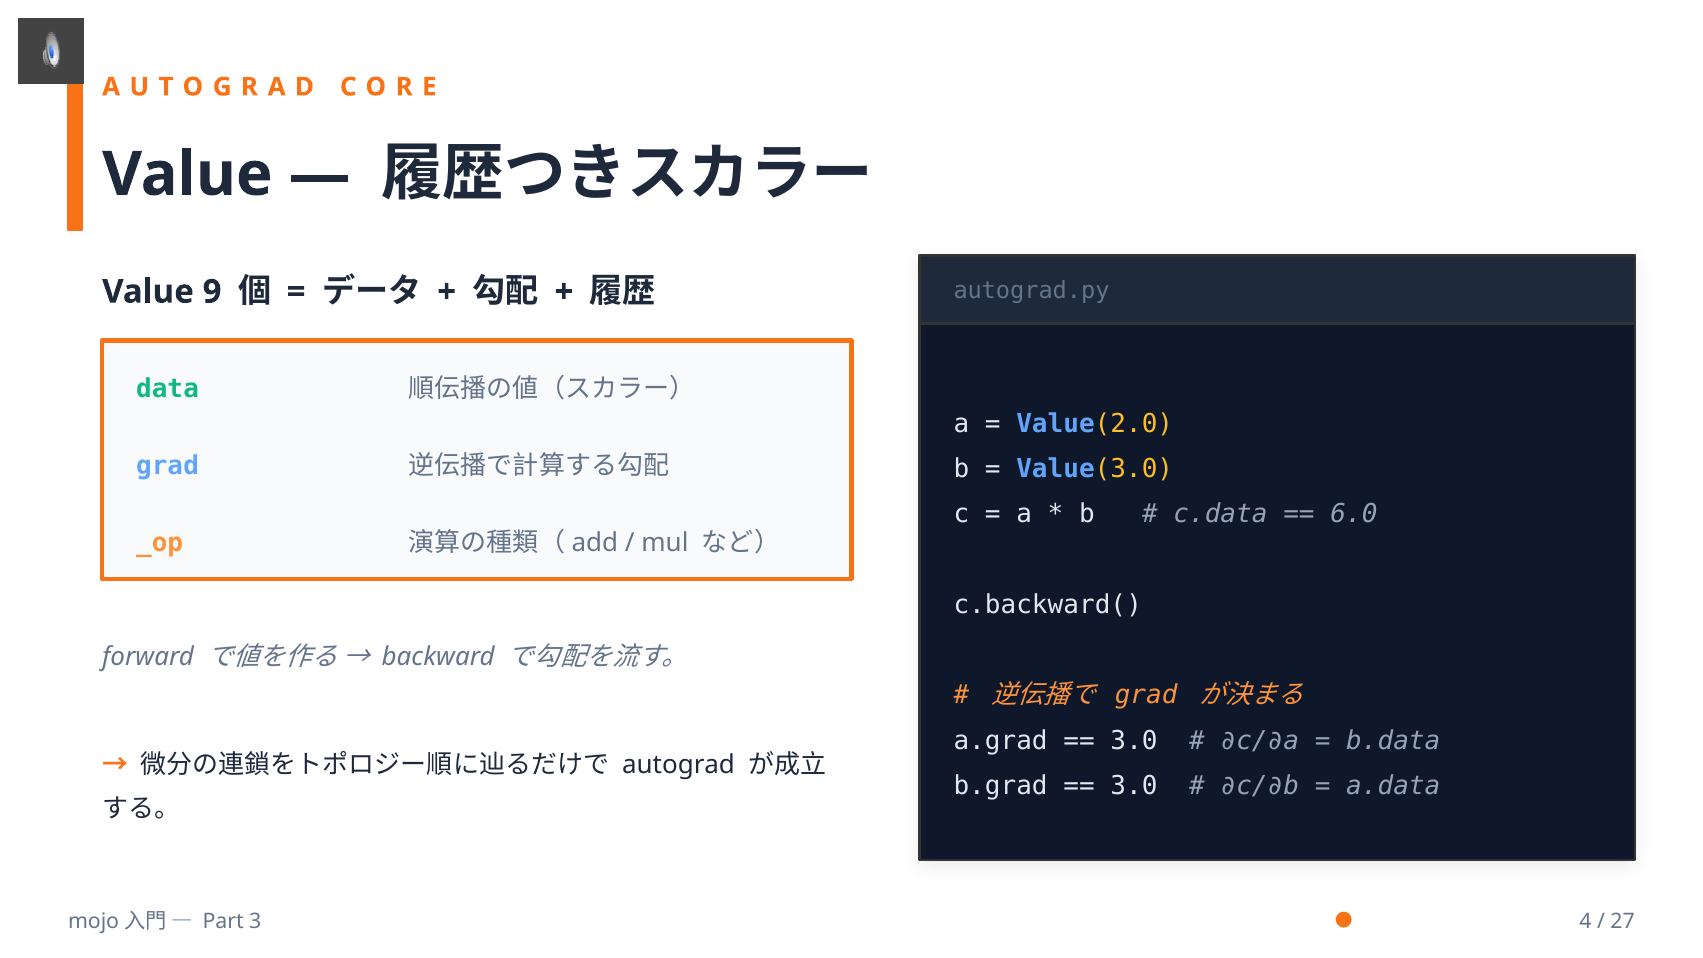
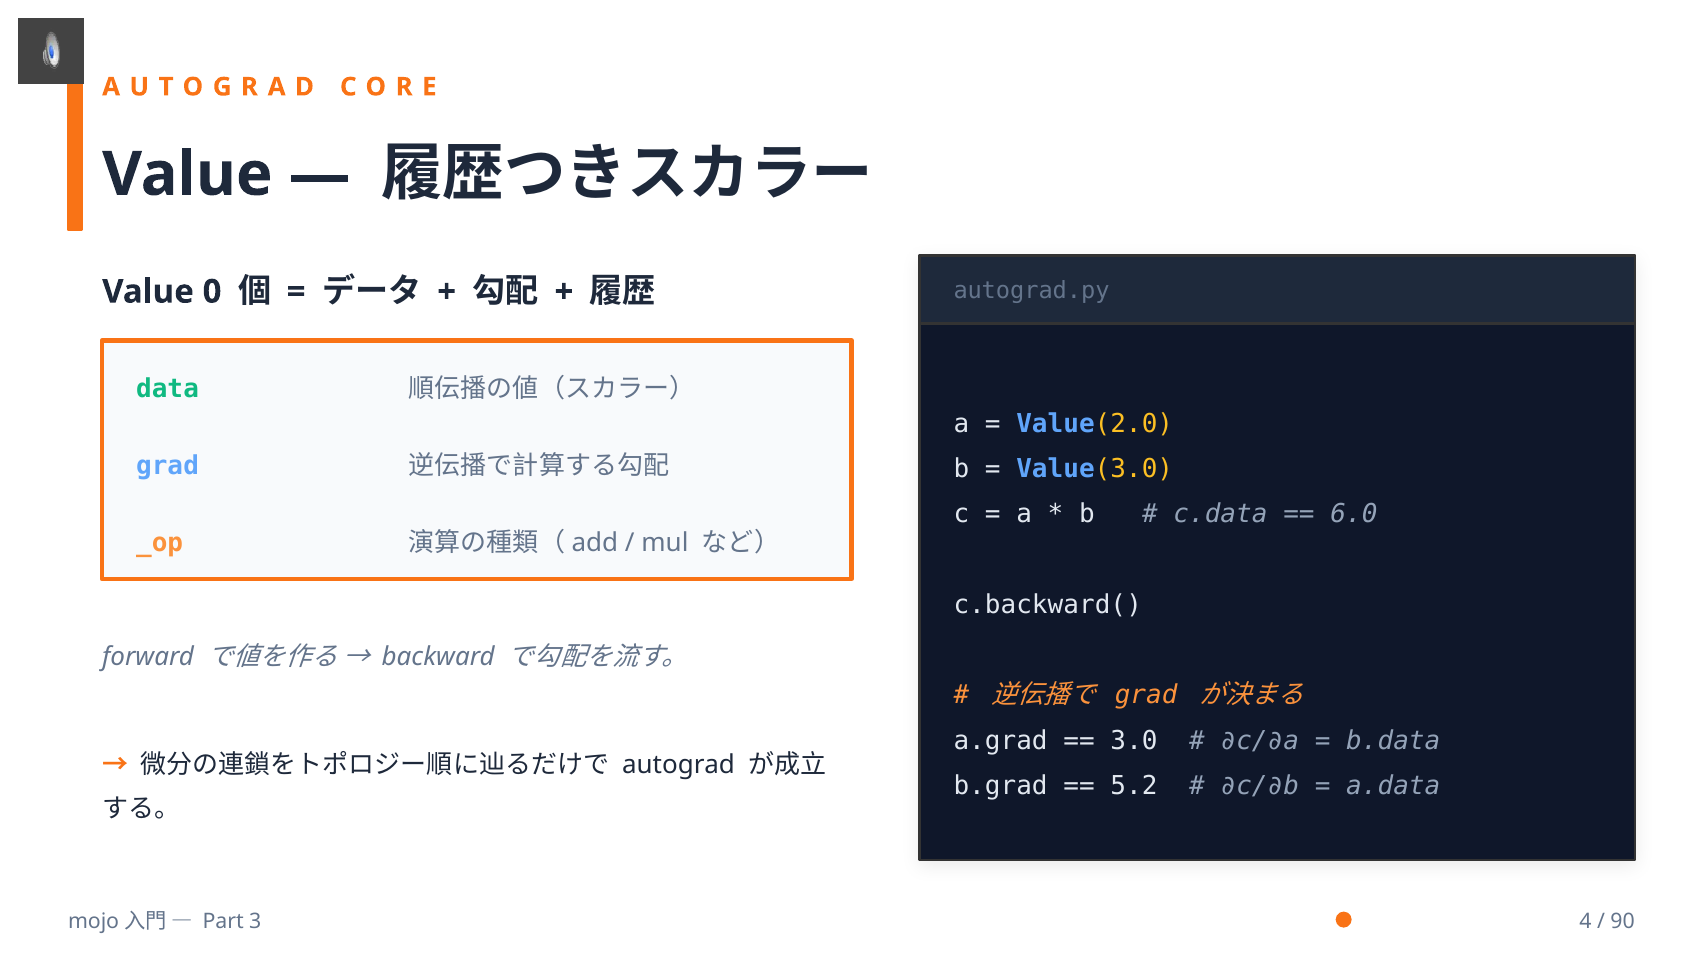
9: 9 -> 0
3.0 at (1134, 786): 3.0 -> 5.2
27: 27 -> 90
